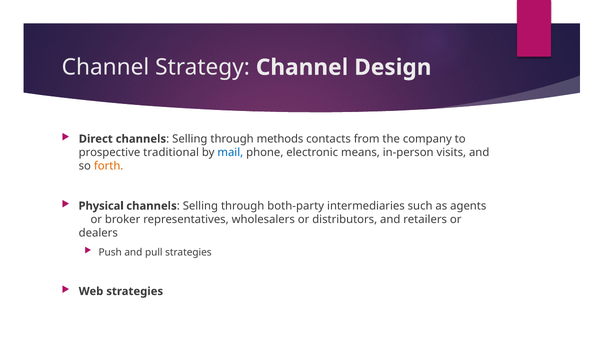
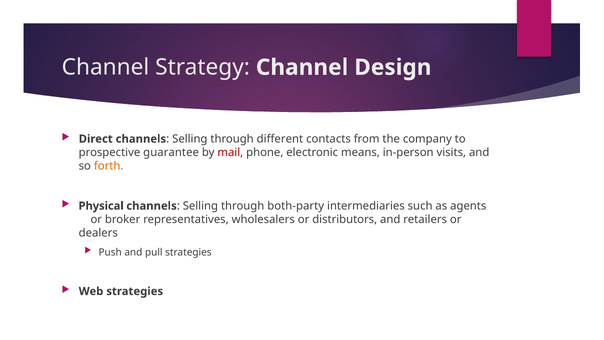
methods: methods -> different
traditional: traditional -> guarantee
mail colour: blue -> red
